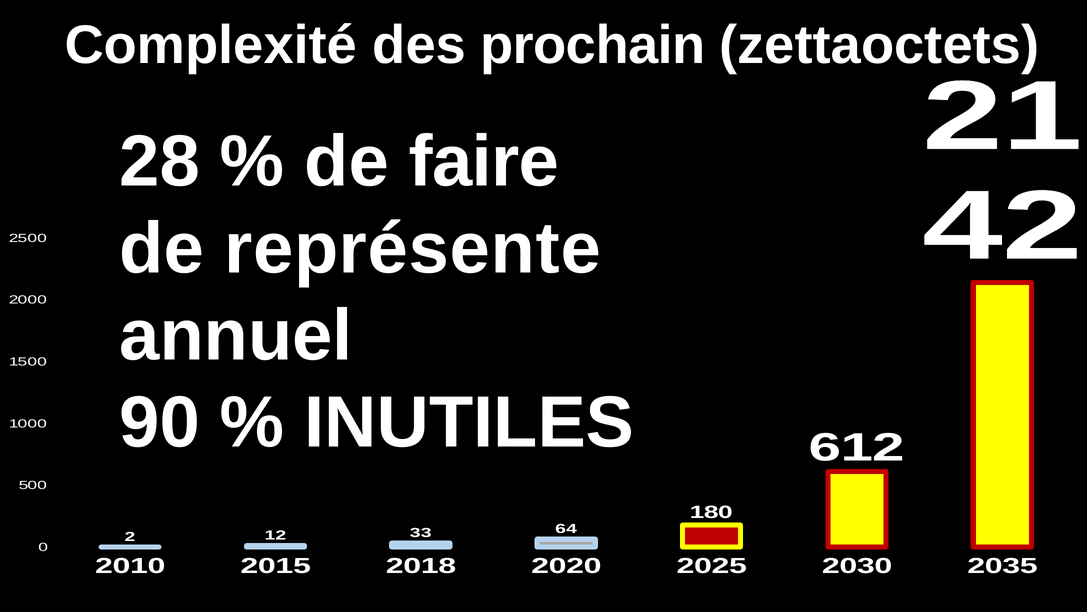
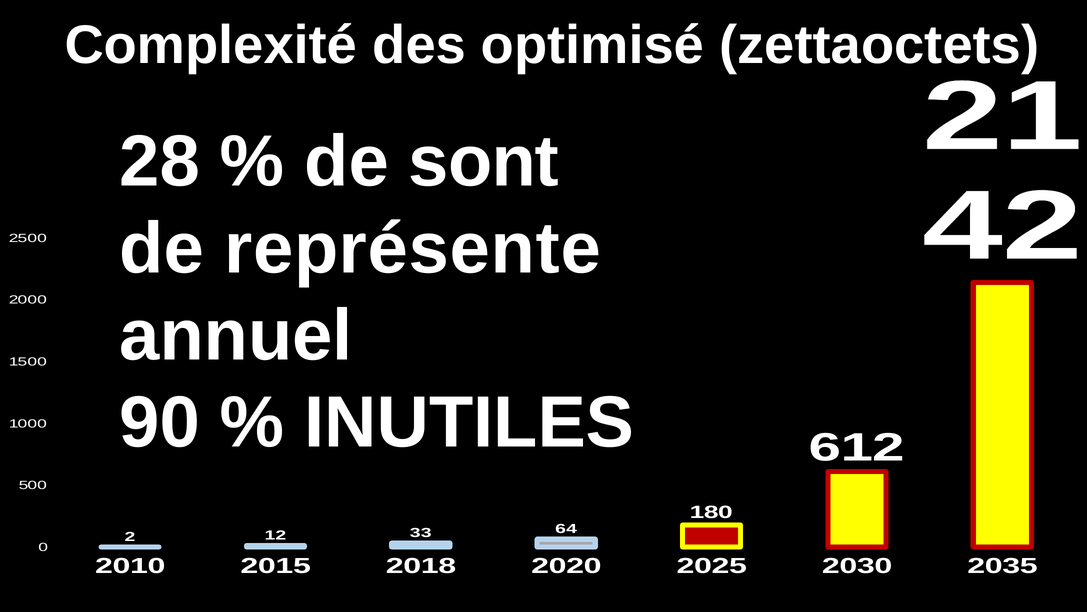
prochain: prochain -> optimisé
faire: faire -> sont
